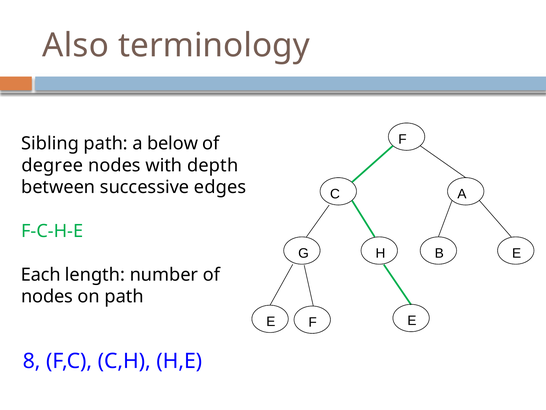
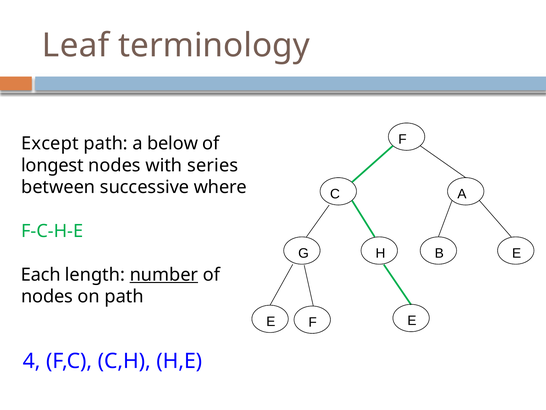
Also: Also -> Leaf
Sibling: Sibling -> Except
degree: degree -> longest
depth: depth -> series
edges: edges -> where
number underline: none -> present
8: 8 -> 4
